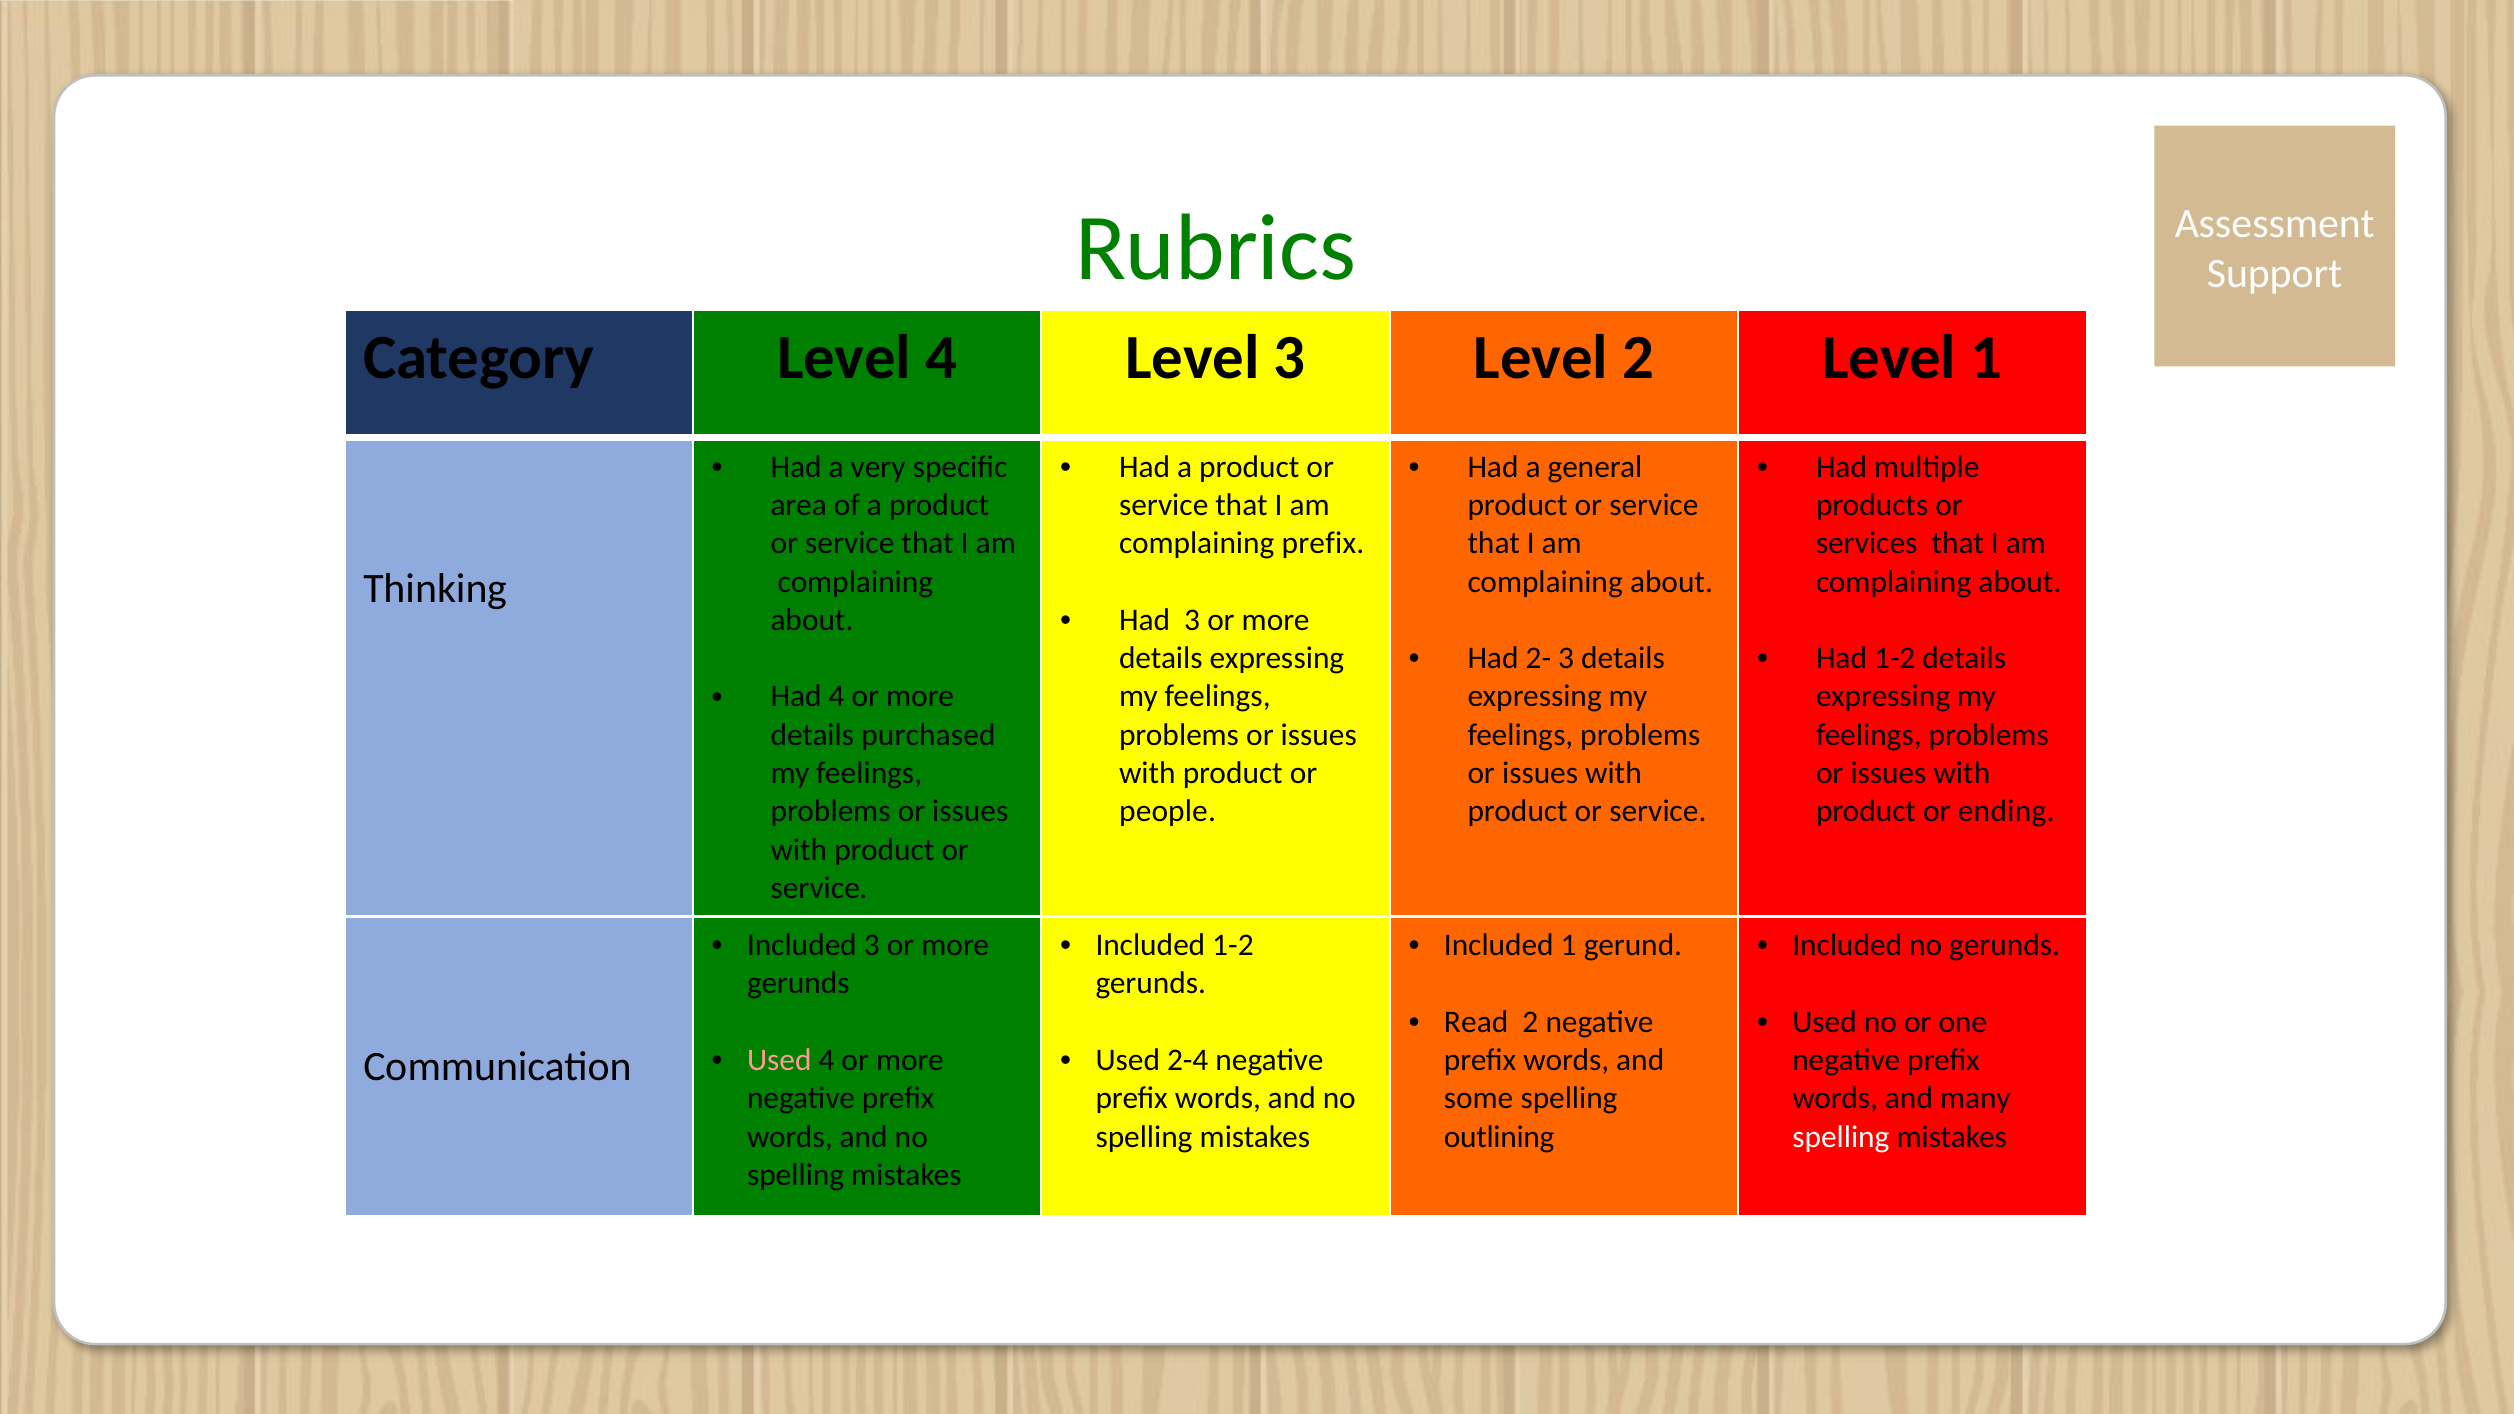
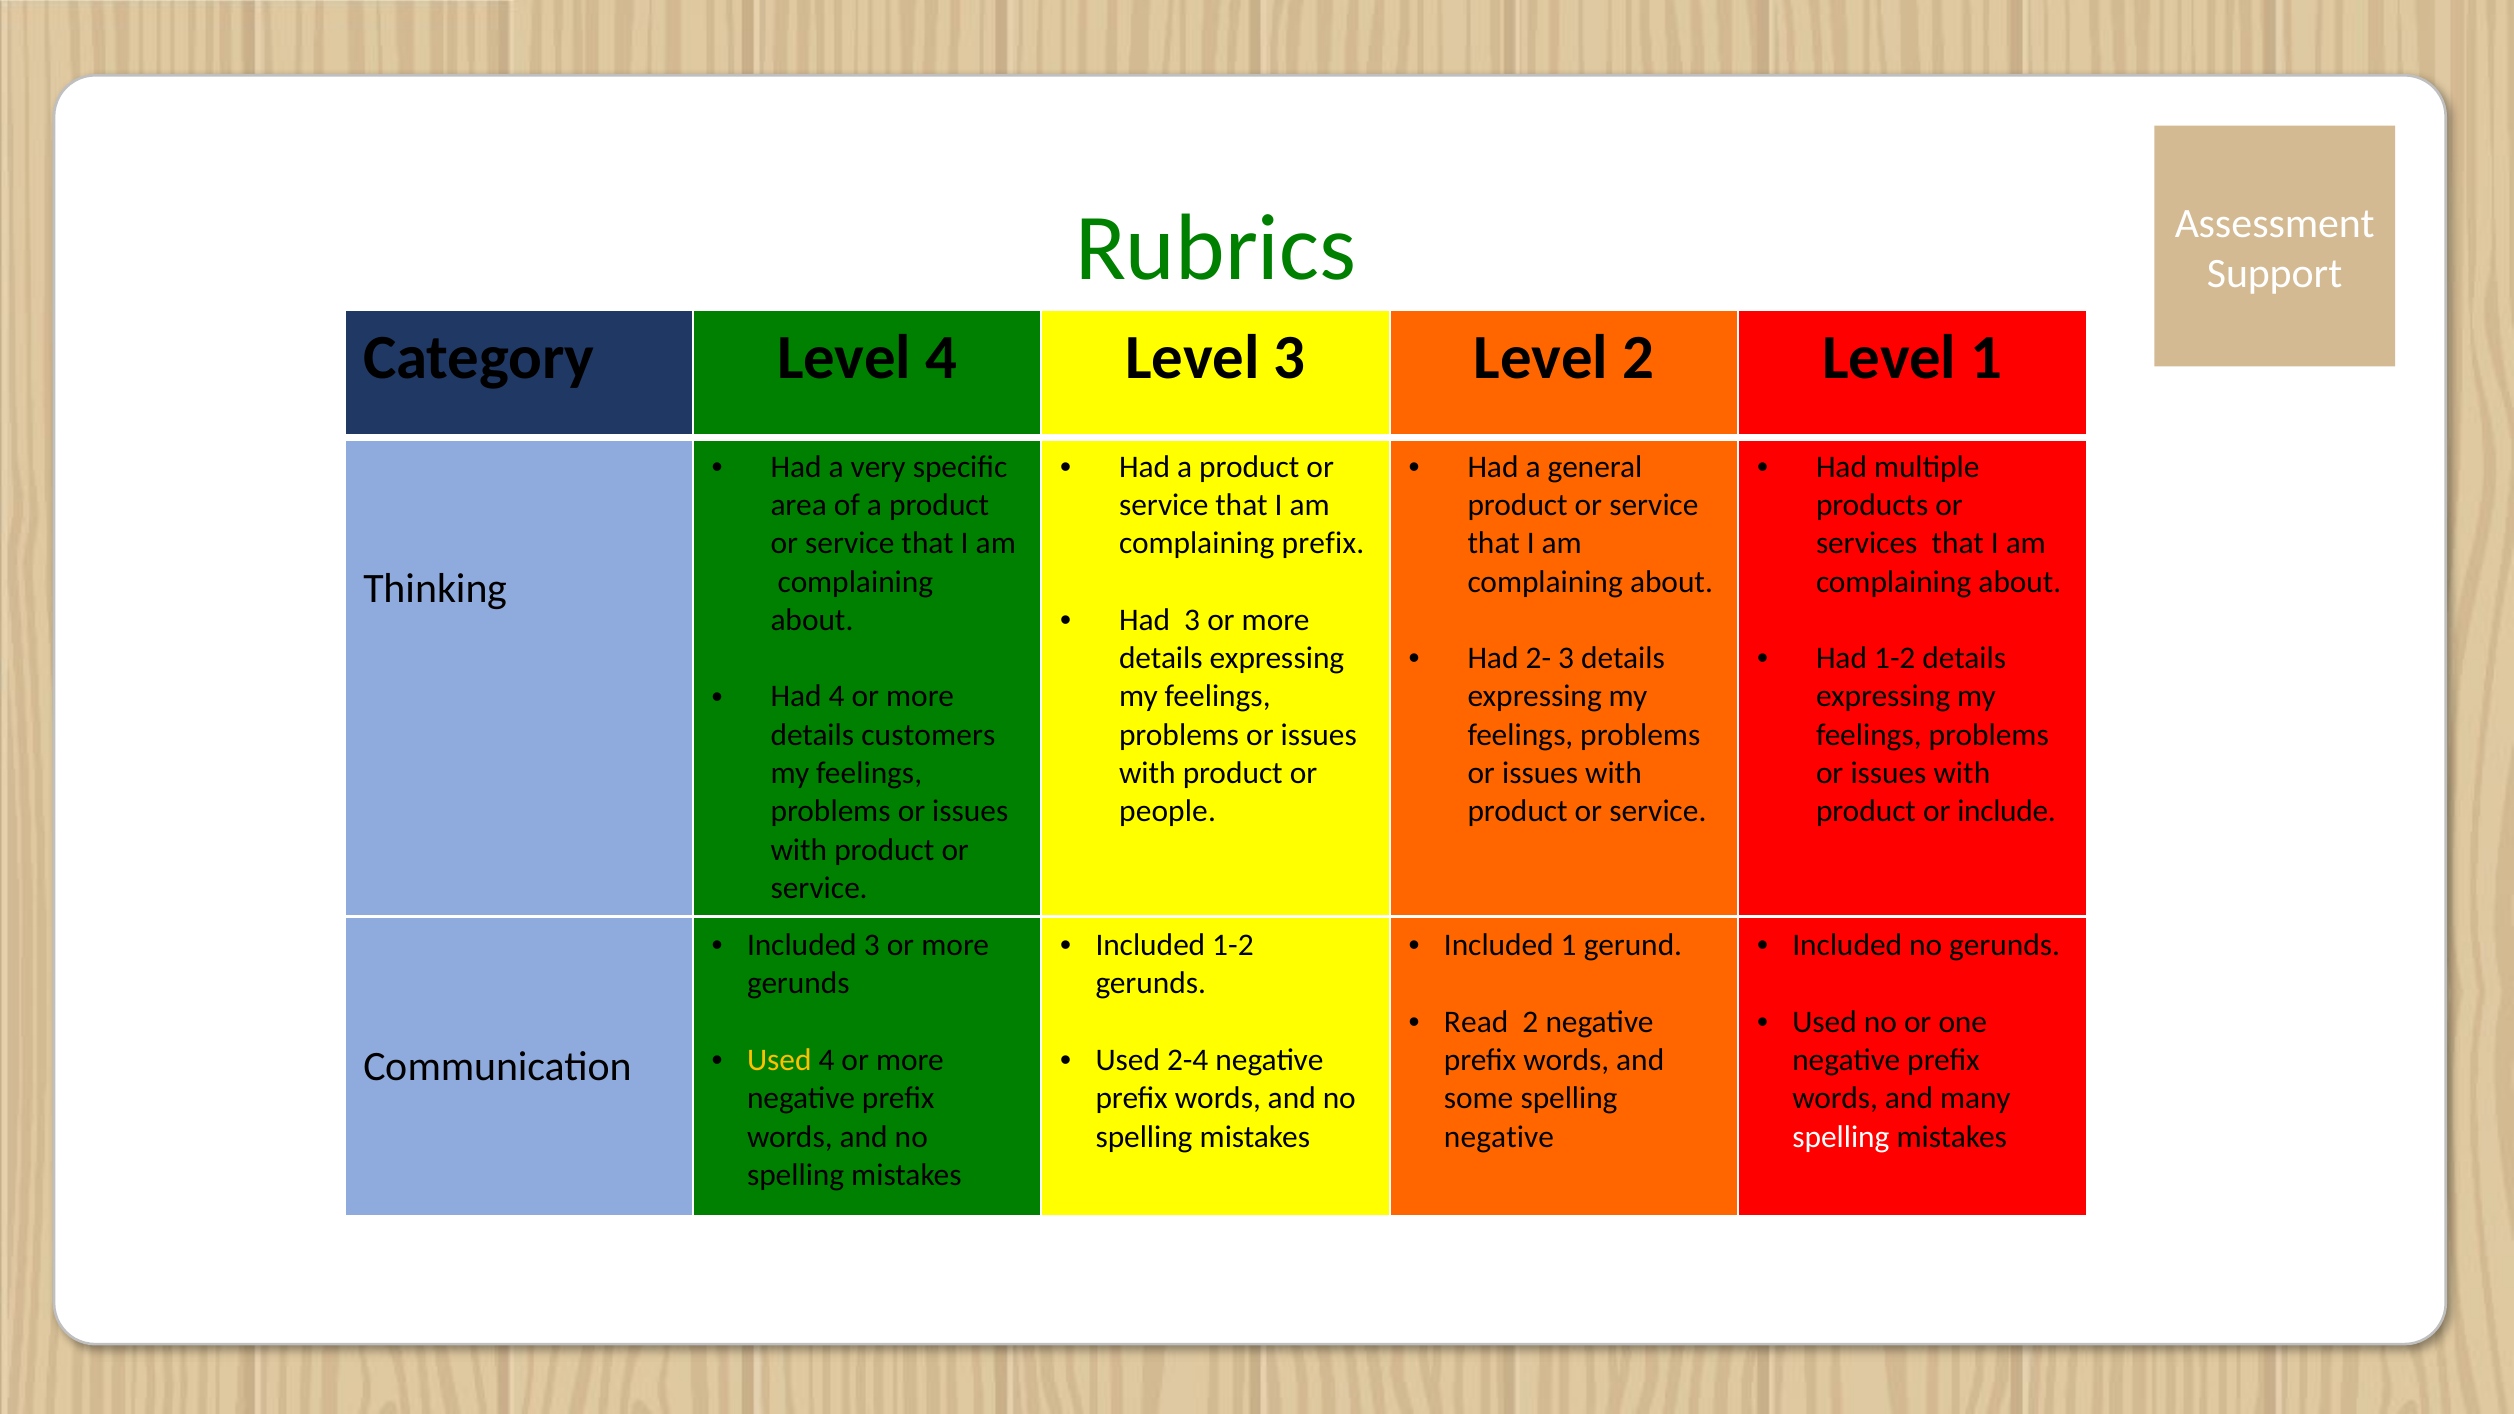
purchased: purchased -> customers
ending: ending -> include
Used at (779, 1060) colour: pink -> yellow
outlining at (1499, 1137): outlining -> negative
